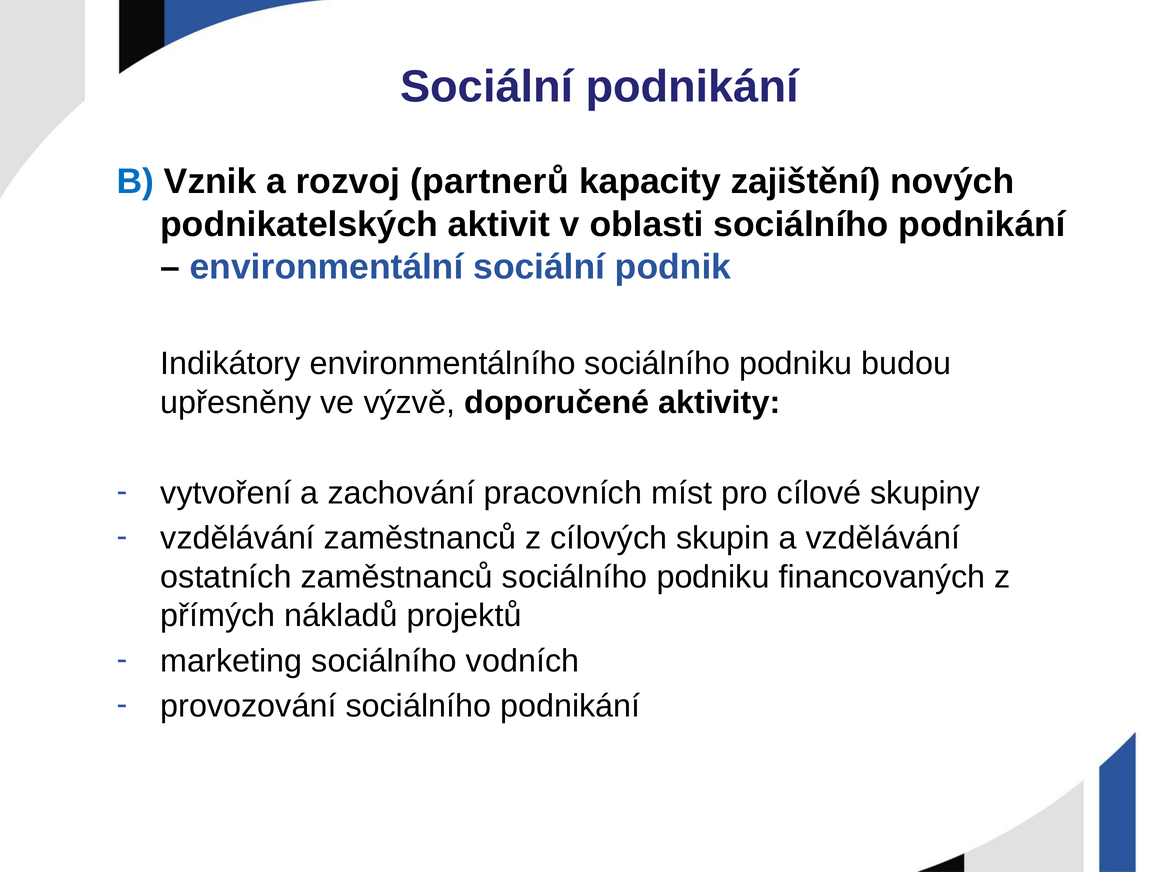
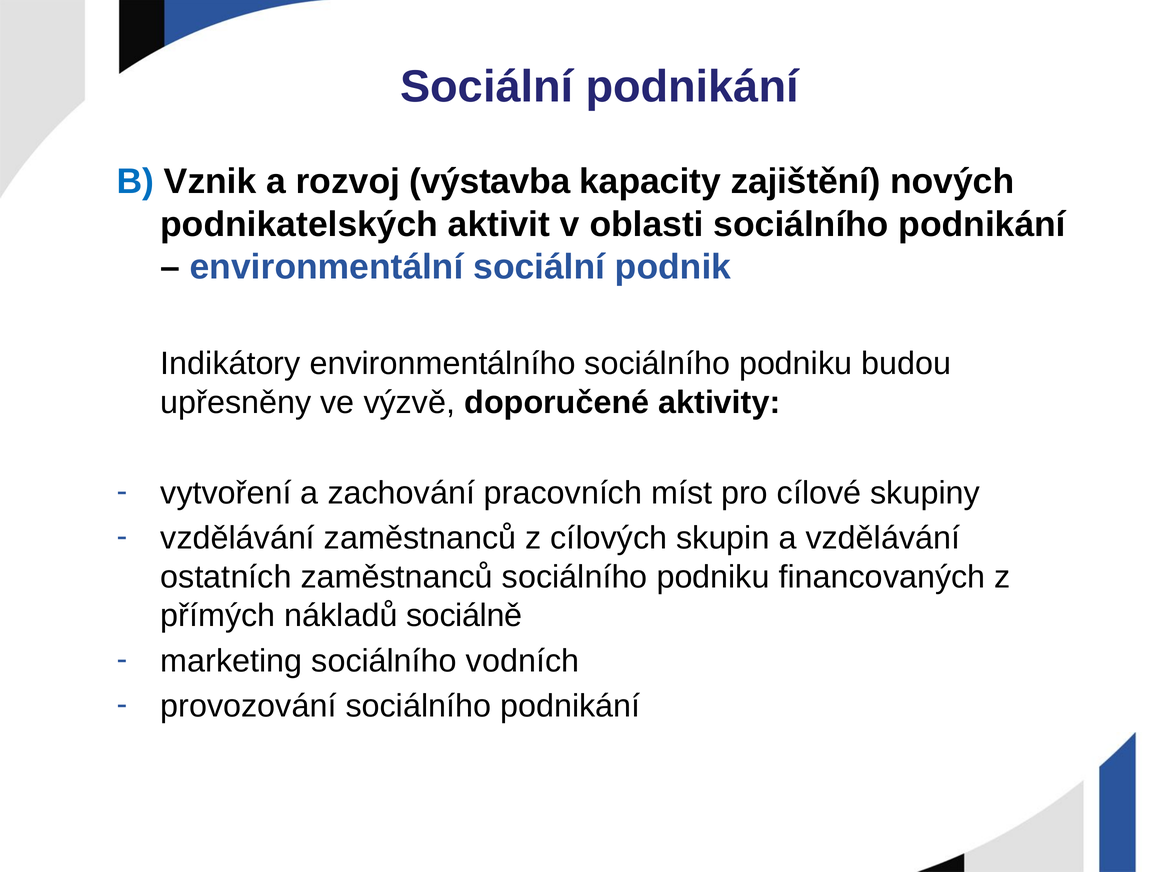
partnerů: partnerů -> výstavba
projektů: projektů -> sociálně
